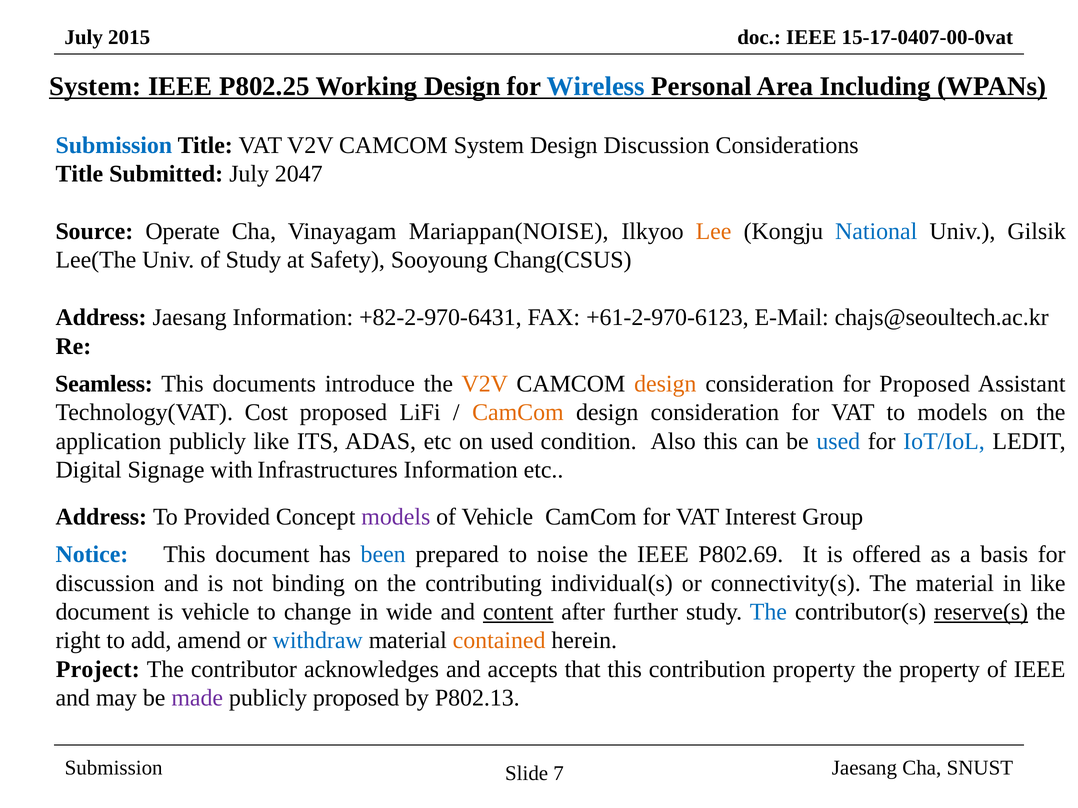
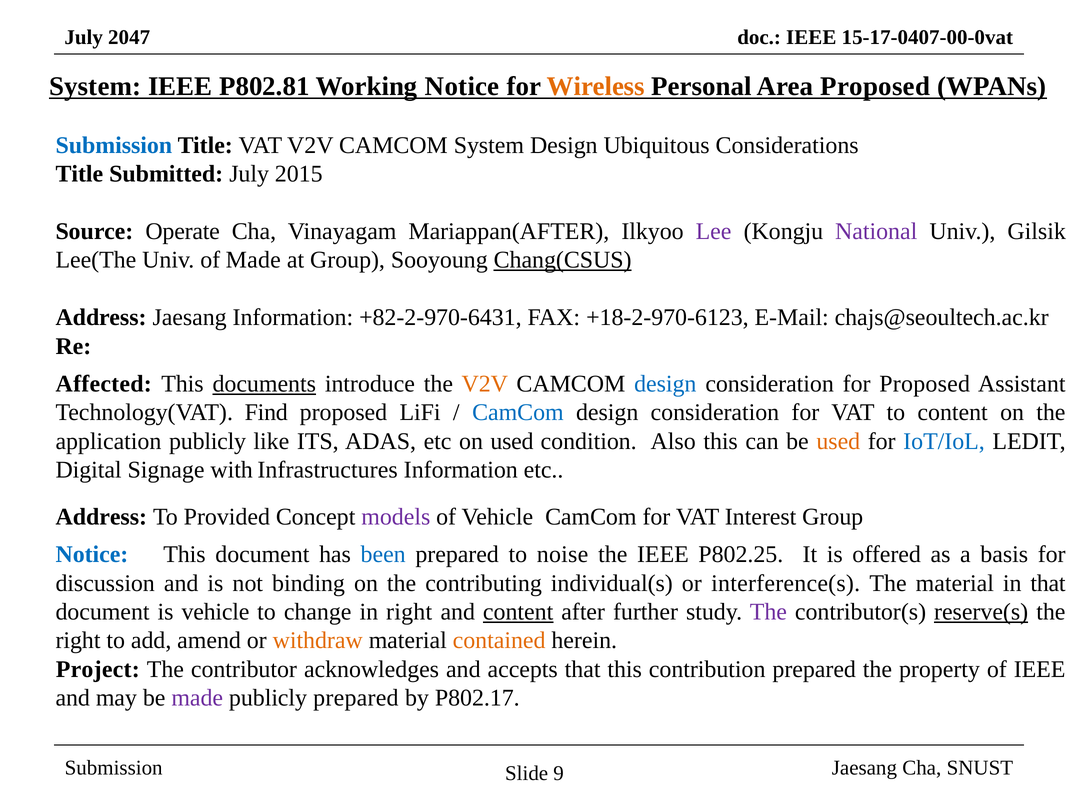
2015: 2015 -> 2047
P802.25: P802.25 -> P802.81
Working Design: Design -> Notice
Wireless colour: blue -> orange
Area Including: Including -> Proposed
Design Discussion: Discussion -> Ubiquitous
2047: 2047 -> 2015
Mariappan(NOISE: Mariappan(NOISE -> Mariappan(AFTER
Lee colour: orange -> purple
National colour: blue -> purple
of Study: Study -> Made
at Safety: Safety -> Group
Chang(CSUS underline: none -> present
+61-2-970-6123: +61-2-970-6123 -> +18-2-970-6123
Seamless: Seamless -> Affected
documents underline: none -> present
design at (665, 384) colour: orange -> blue
Cost: Cost -> Find
CamCom at (518, 413) colour: orange -> blue
to models: models -> content
used at (838, 442) colour: blue -> orange
P802.69: P802.69 -> P802.25
connectivity(s: connectivity(s -> interference(s
in like: like -> that
in wide: wide -> right
The at (768, 612) colour: blue -> purple
withdraw colour: blue -> orange
contribution property: property -> prepared
publicly proposed: proposed -> prepared
P802.13: P802.13 -> P802.17
7: 7 -> 9
